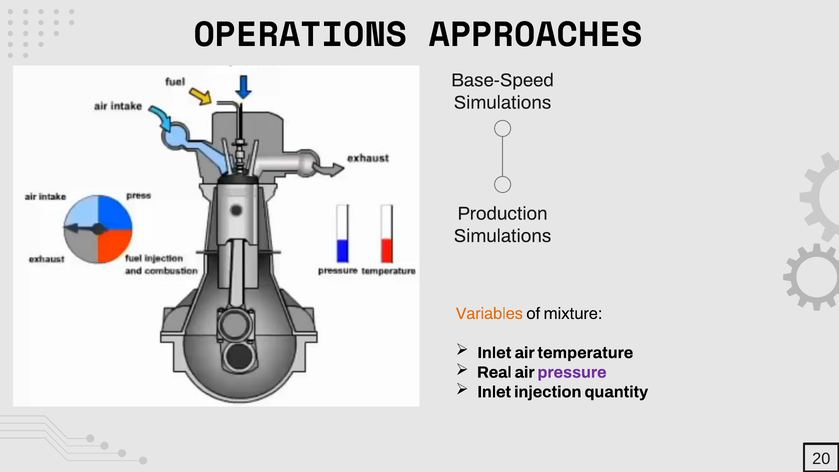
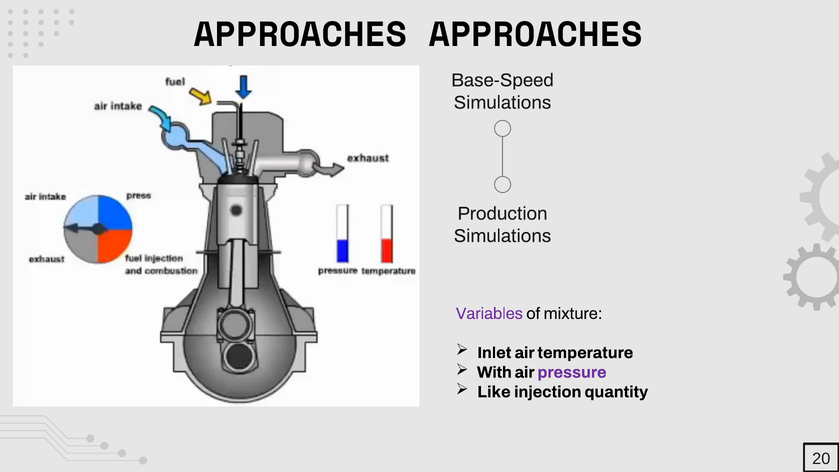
OPERATIONS at (300, 35): OPERATIONS -> APPROACHES
Variables colour: orange -> purple
Real: Real -> With
Inlet at (494, 392): Inlet -> Like
